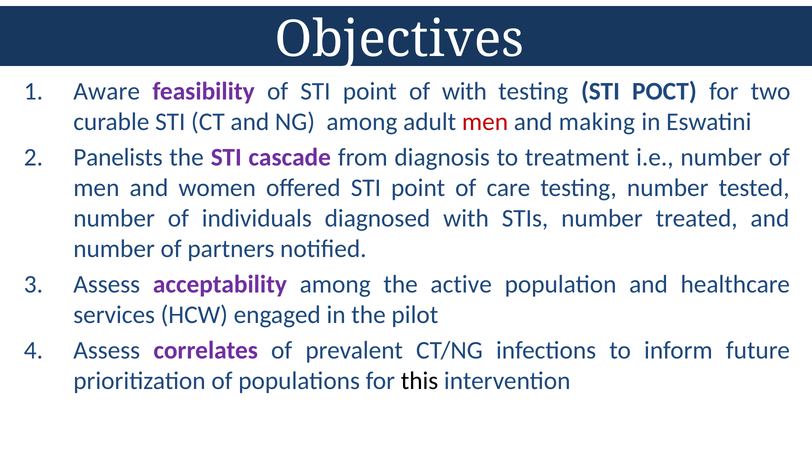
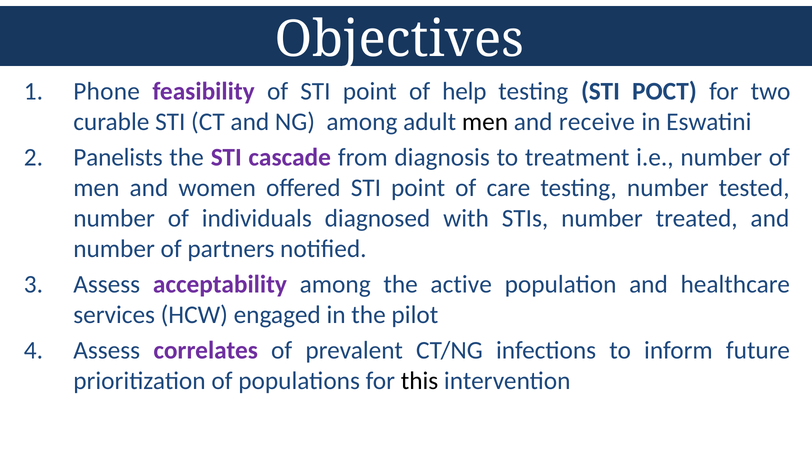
Aware: Aware -> Phone
of with: with -> help
men at (485, 122) colour: red -> black
making: making -> receive
